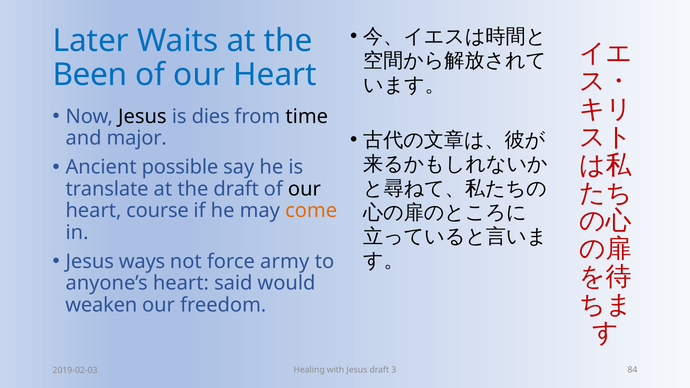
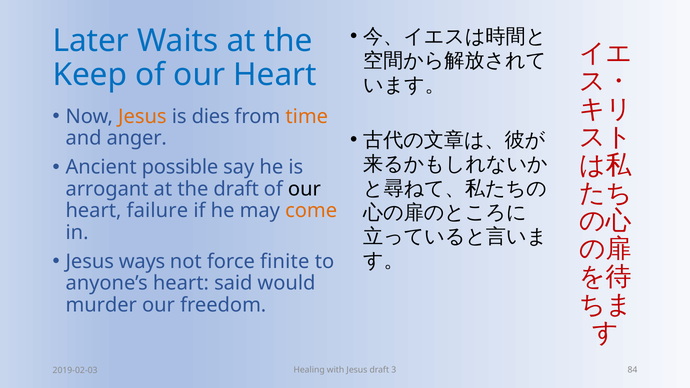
Been: Been -> Keep
Jesus at (142, 117) colour: black -> orange
time colour: black -> orange
major: major -> anger
translate: translate -> arrogant
course: course -> failure
army: army -> finite
weaken: weaken -> murder
